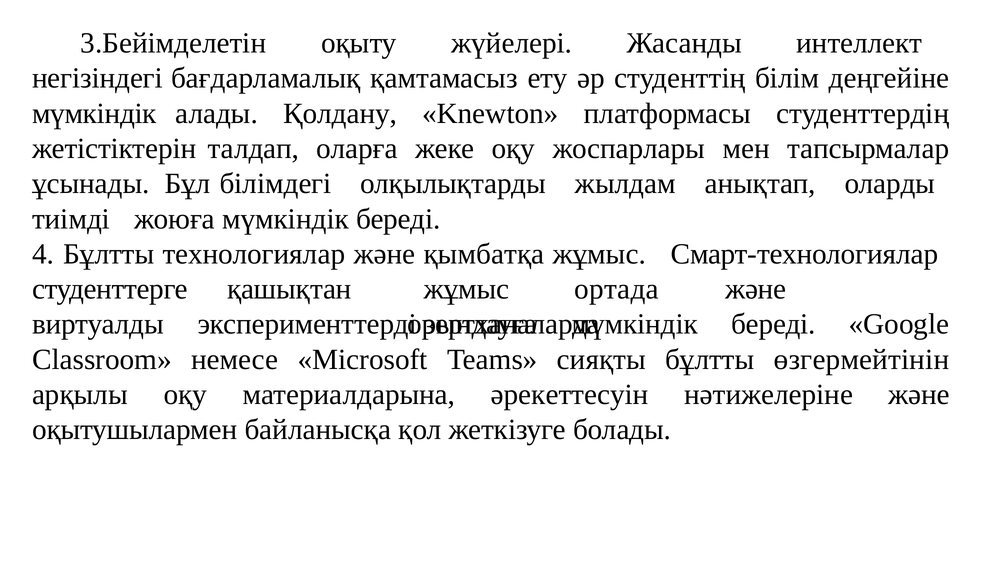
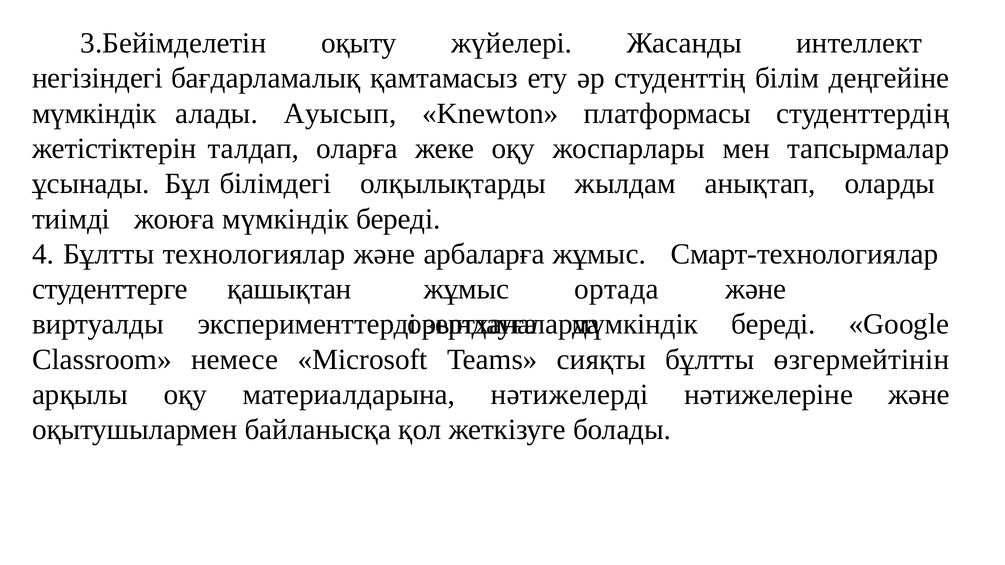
Қолдану: Қолдану -> Ауысып
қымбатқа: қымбатқа -> арбаларға
әрекеттесуін: әрекеттесуін -> нәтижелерді
